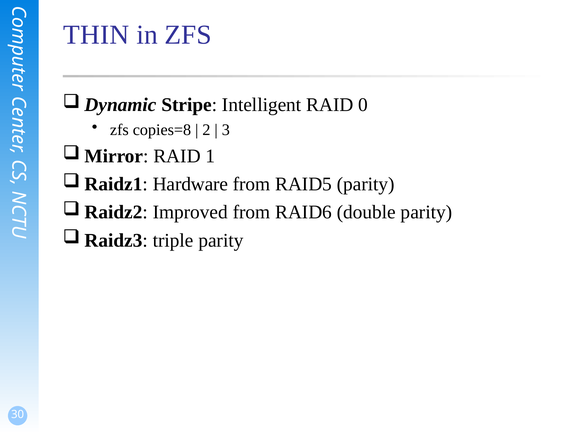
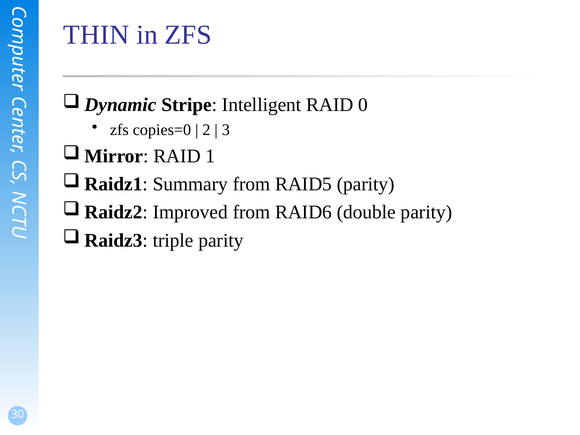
copies=8: copies=8 -> copies=0
Hardware: Hardware -> Summary
